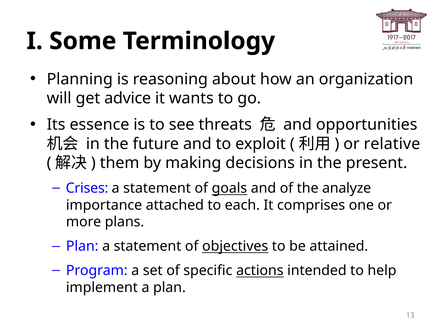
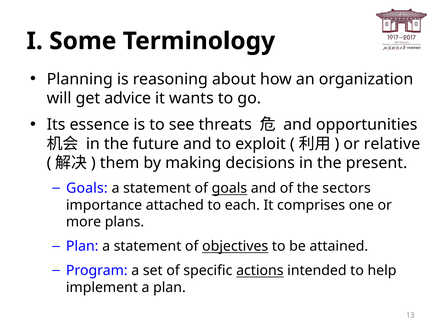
Crises at (87, 188): Crises -> Goals
analyze: analyze -> sectors
